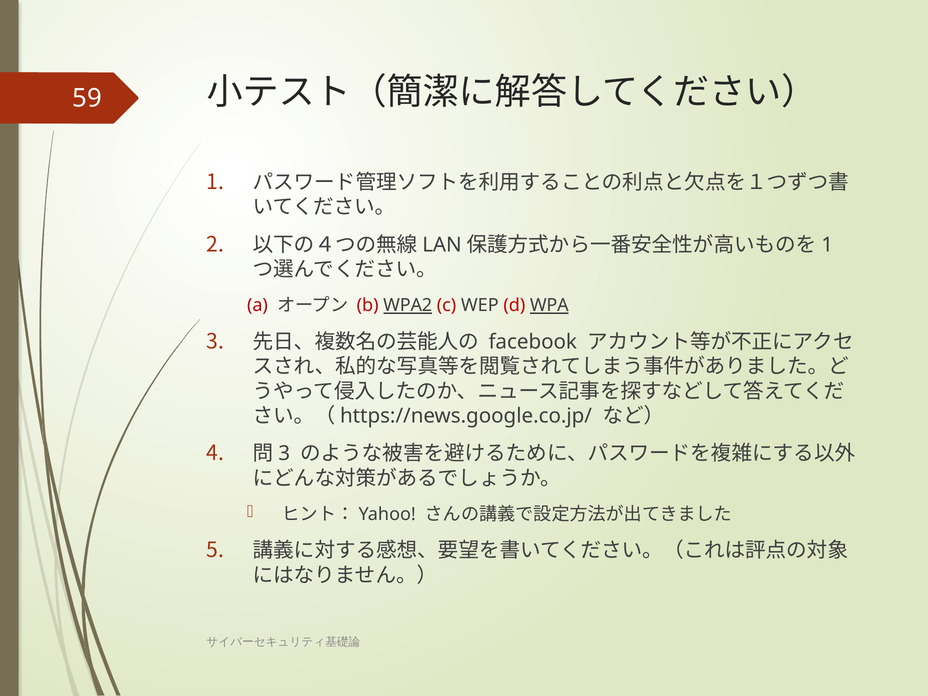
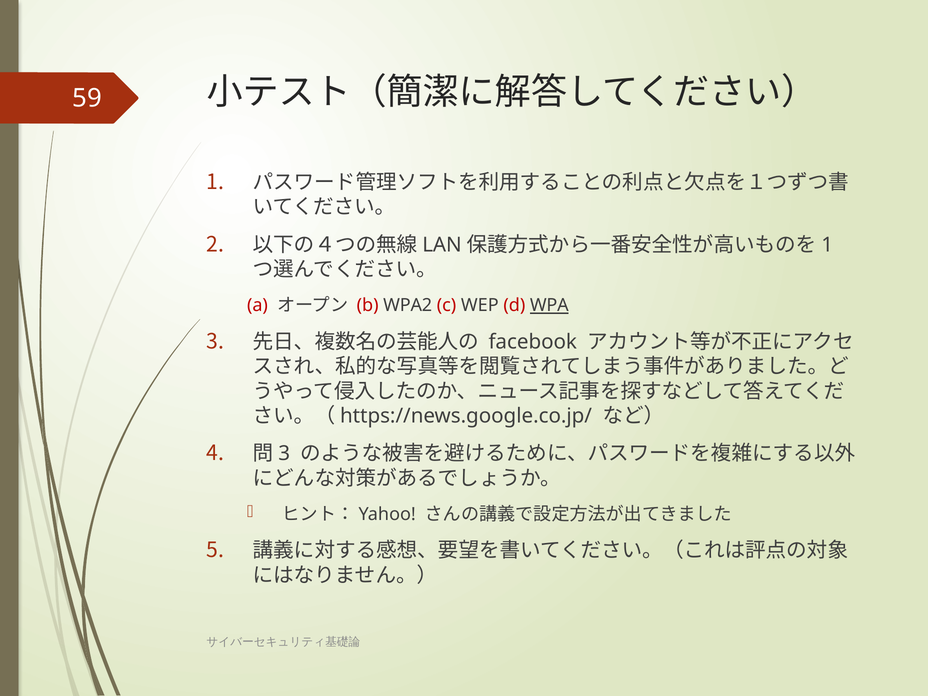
WPA2 underline: present -> none
